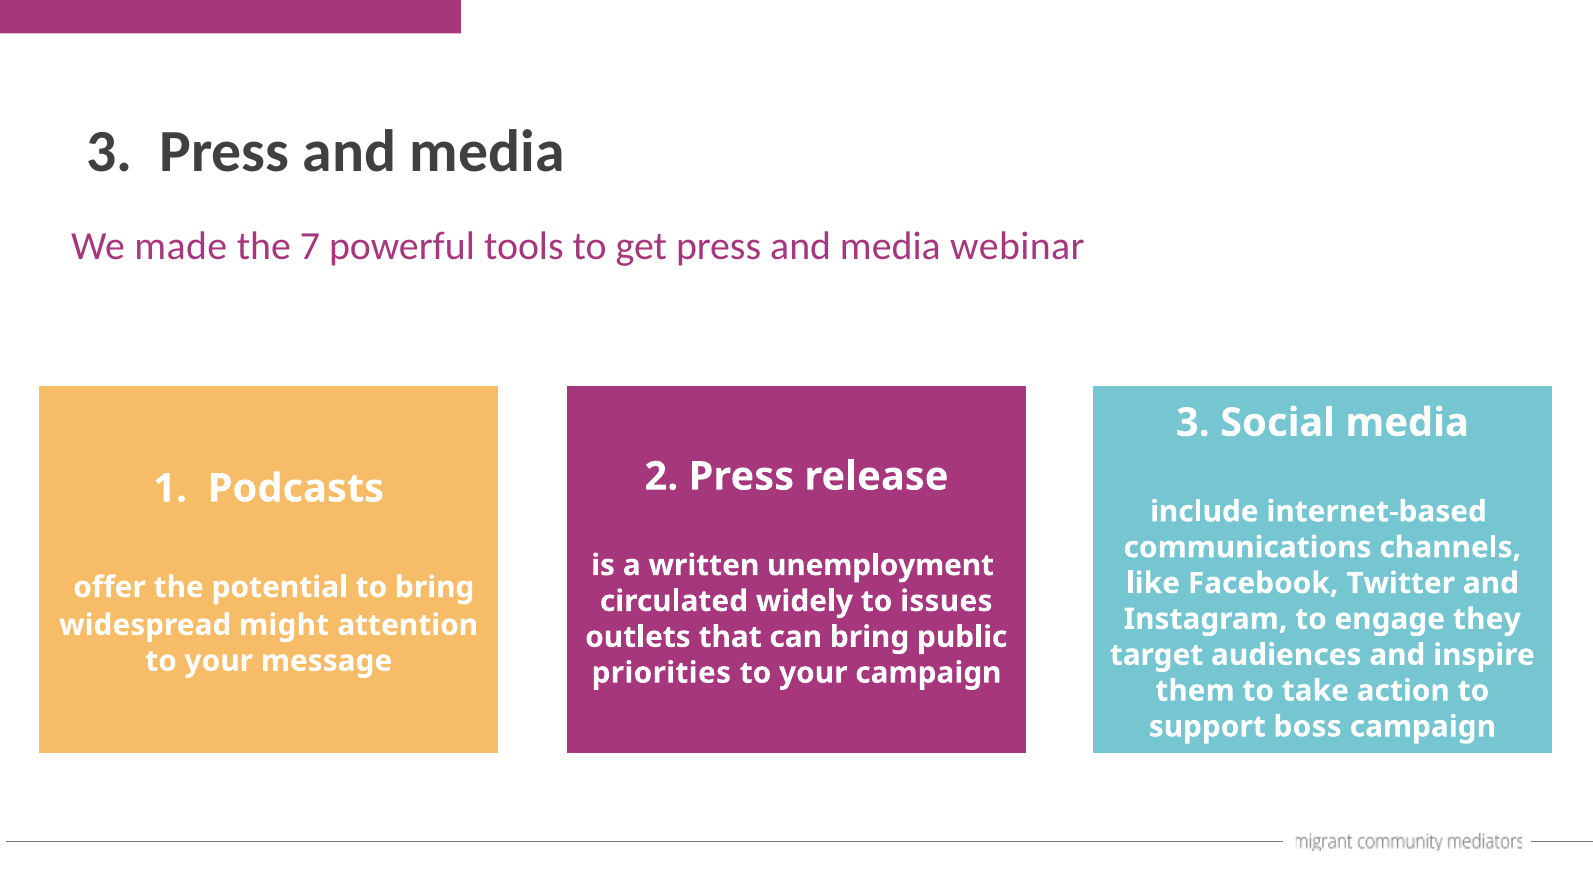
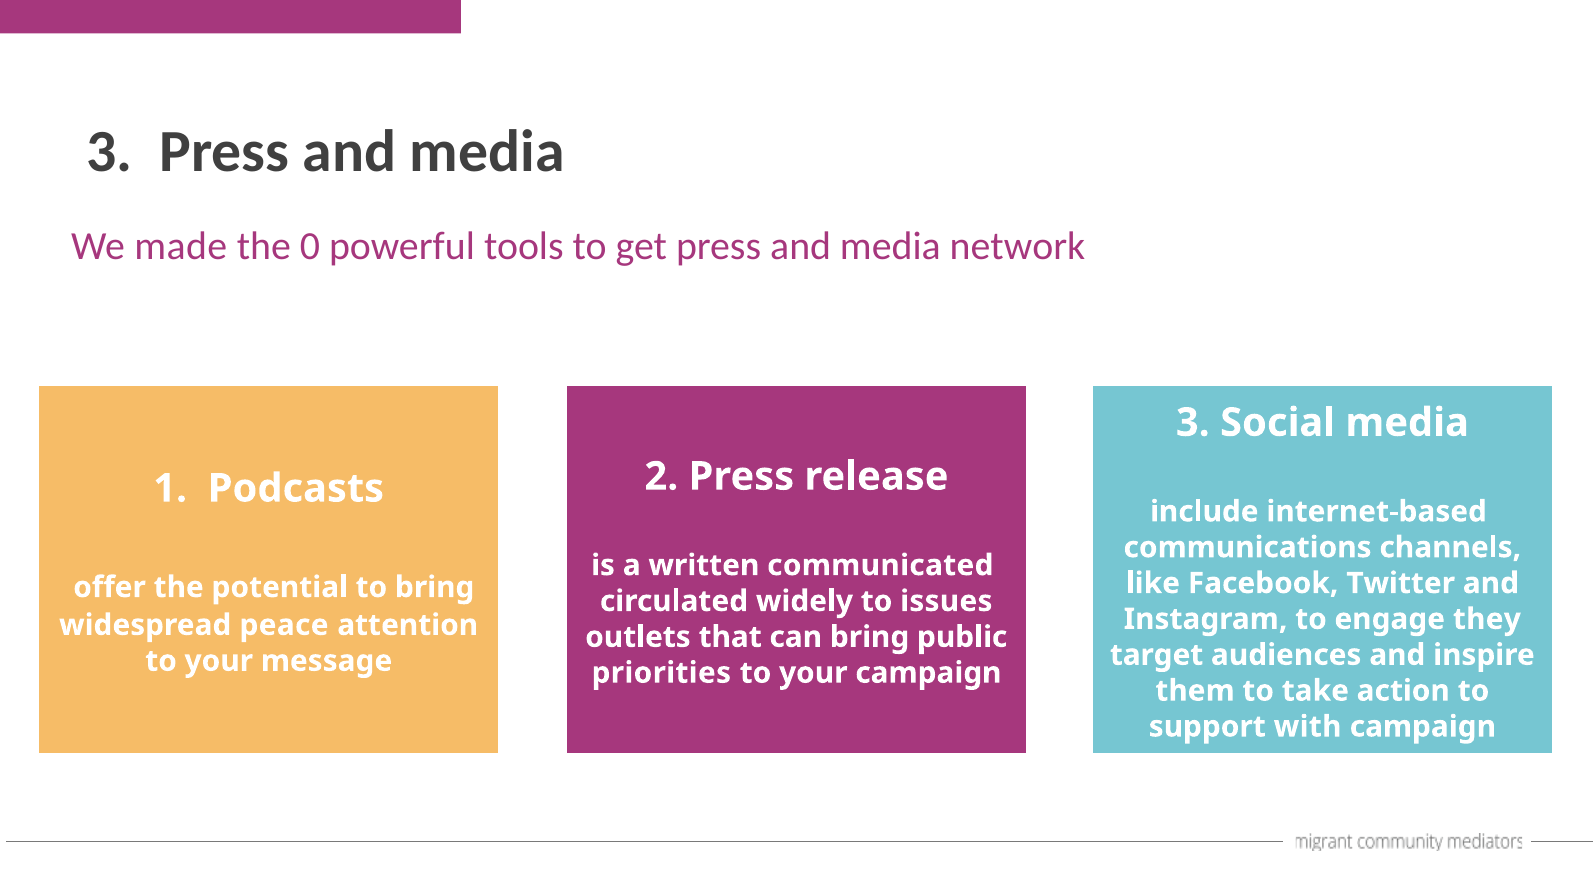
7: 7 -> 0
webinar: webinar -> network
unemployment: unemployment -> communicated
might: might -> peace
boss: boss -> with
